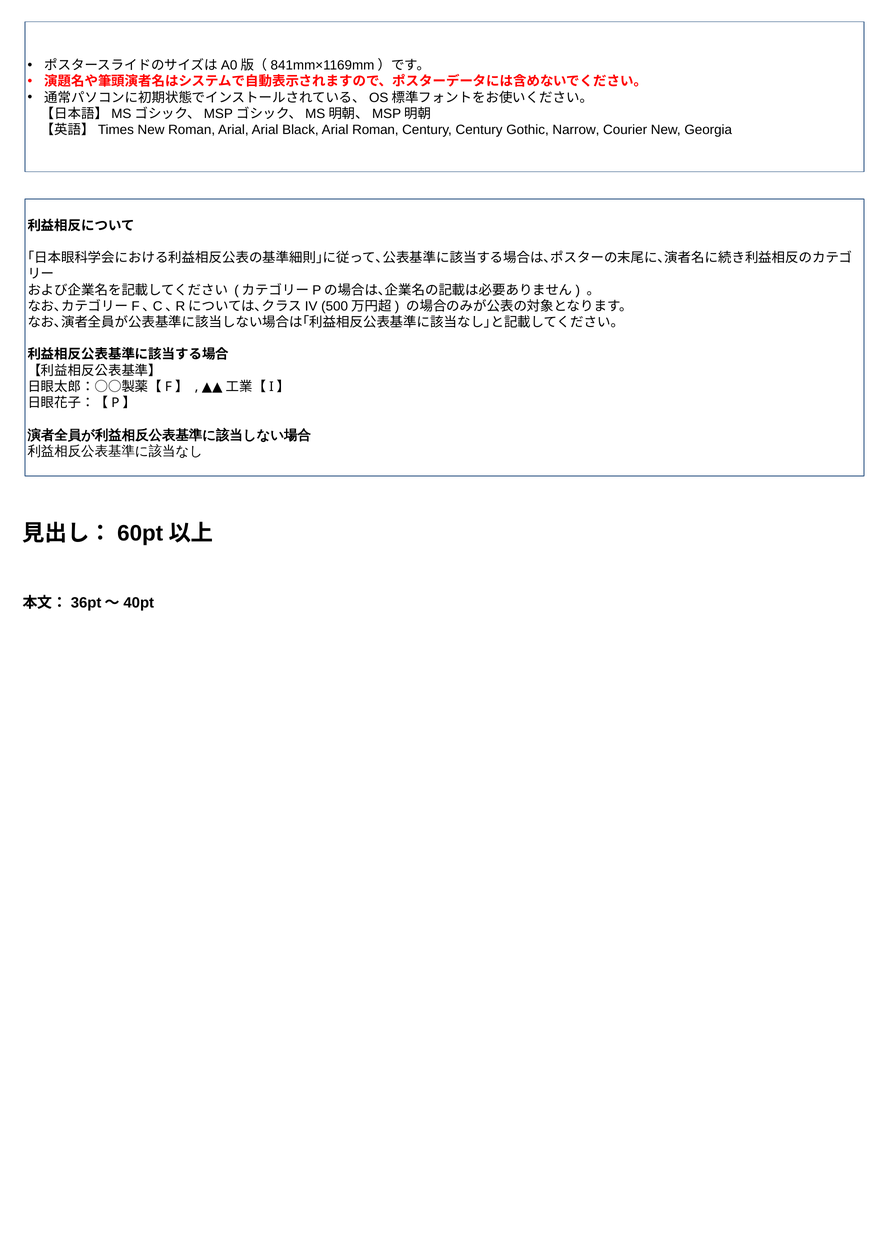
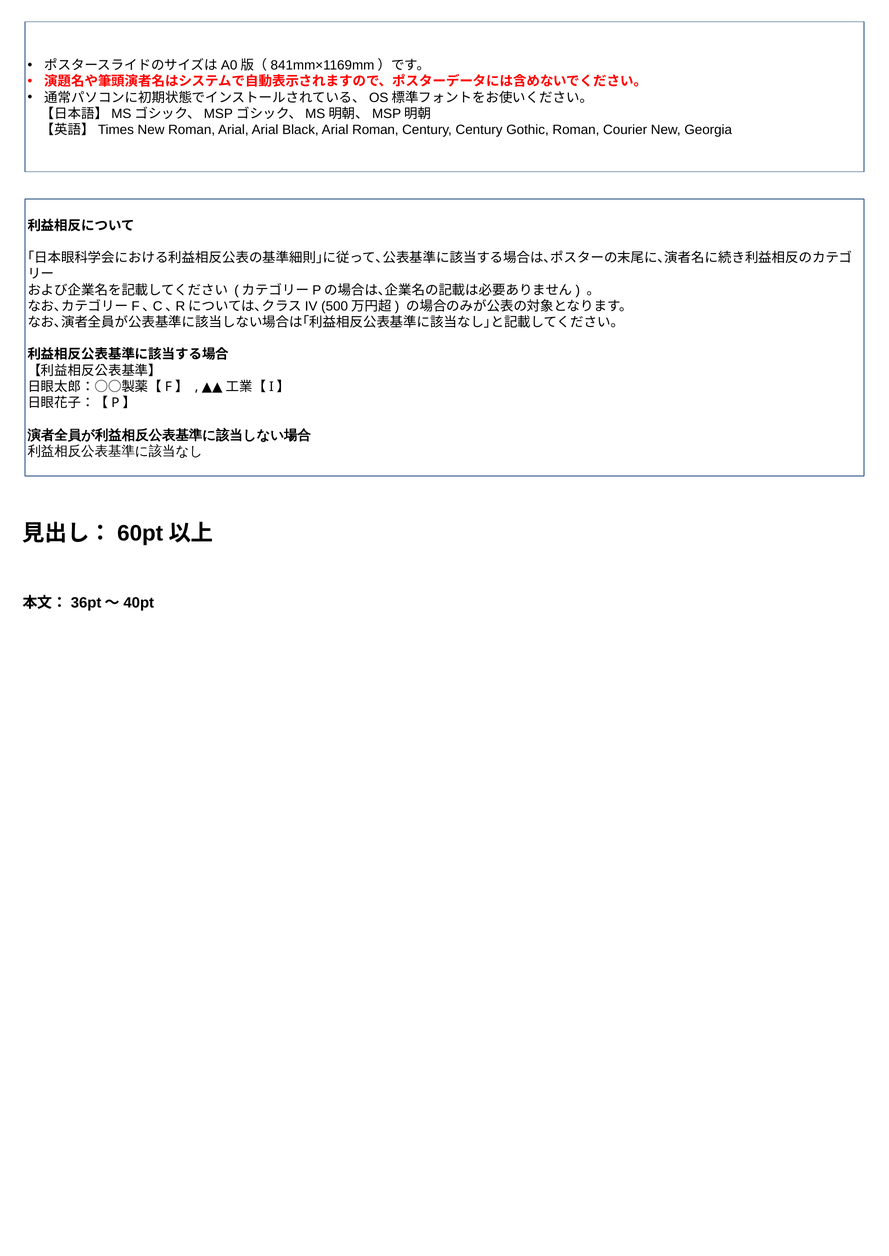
Gothic Narrow: Narrow -> Roman
